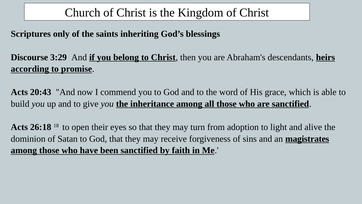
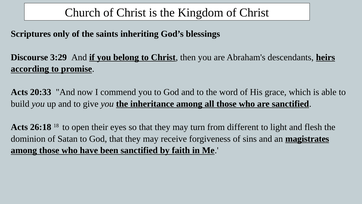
20:43: 20:43 -> 20:33
adoption: adoption -> different
alive: alive -> flesh
